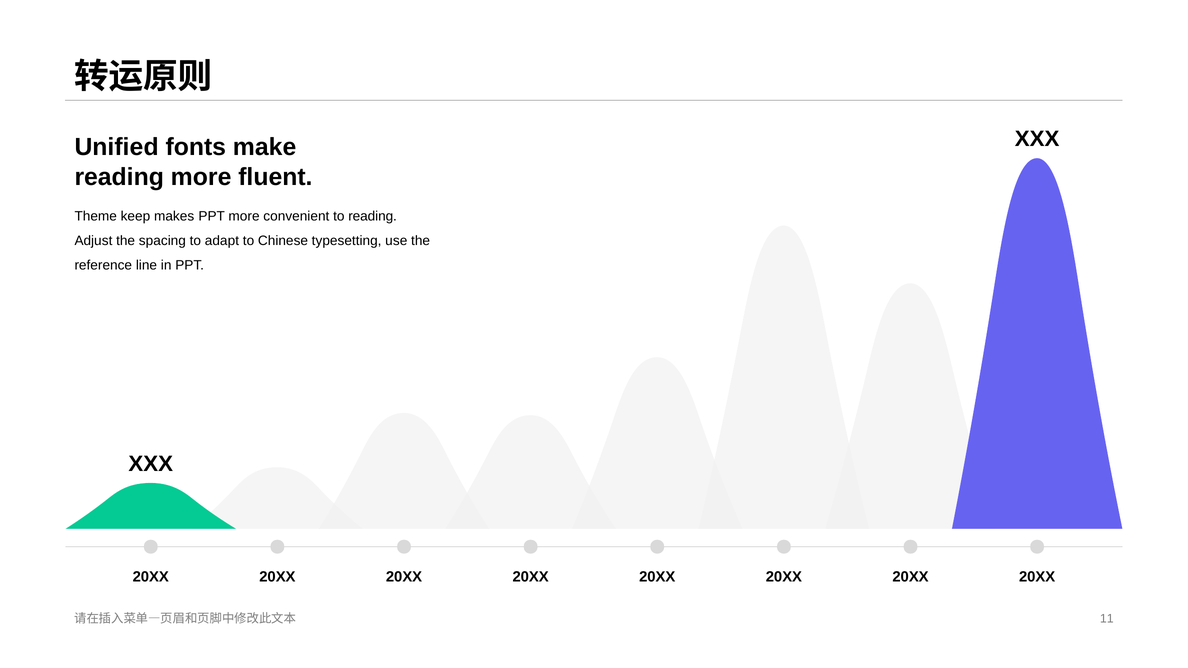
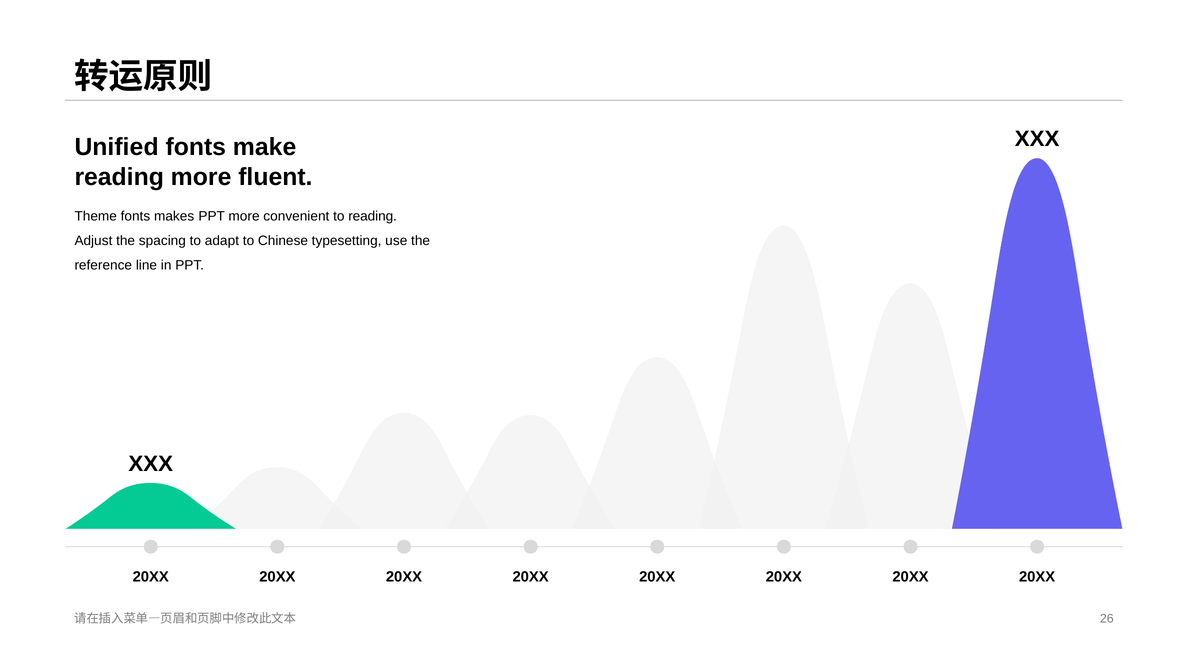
Theme keep: keep -> fonts
11: 11 -> 26
